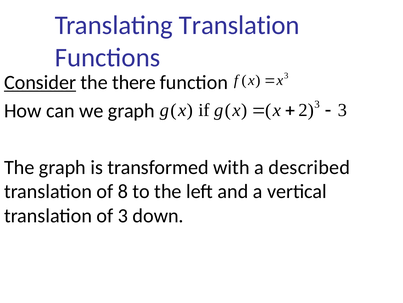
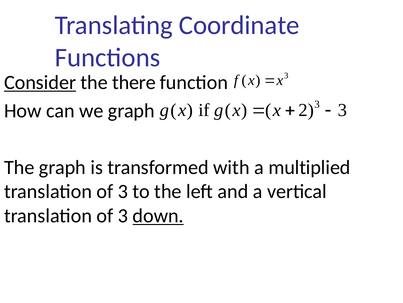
Translating Translation: Translation -> Coordinate
described: described -> multiplied
8 at (123, 191): 8 -> 3
down underline: none -> present
